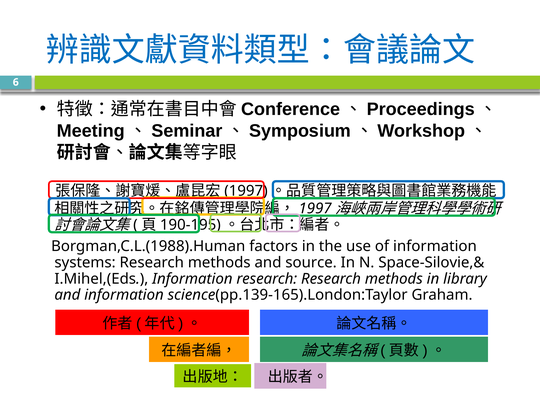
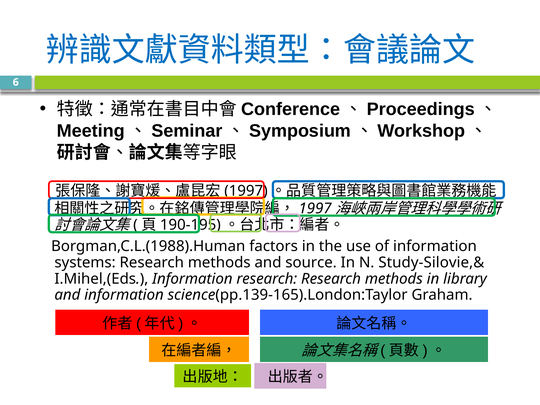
Space-Silovie,&: Space-Silovie,& -> Study-Silovie,&
